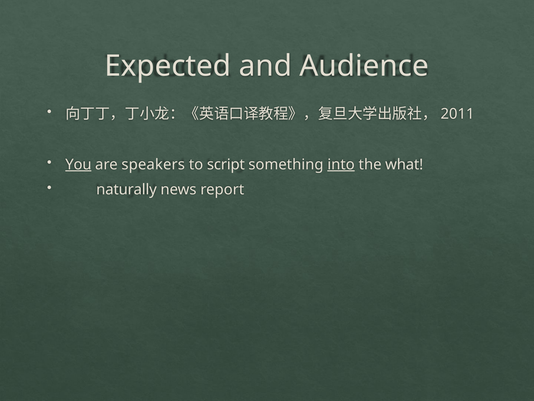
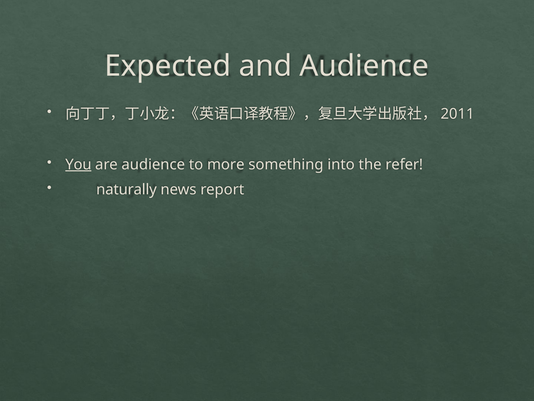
are speakers: speakers -> audience
script: script -> more
into underline: present -> none
what: what -> refer
